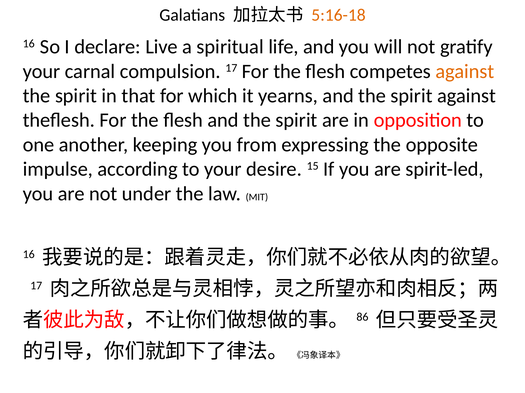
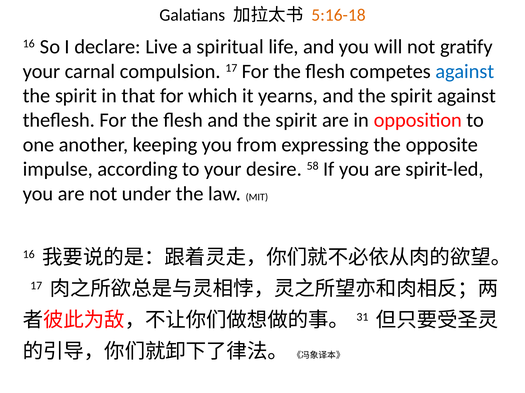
against at (465, 71) colour: orange -> blue
15: 15 -> 58
86: 86 -> 31
